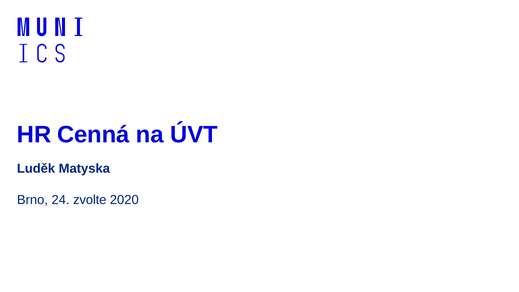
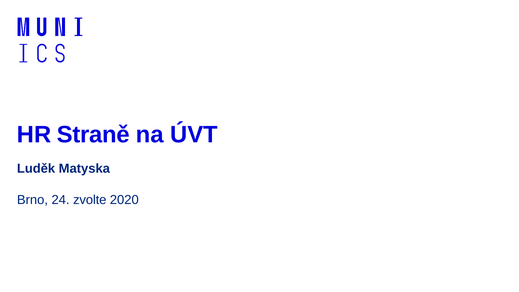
Cenná: Cenná -> Straně
